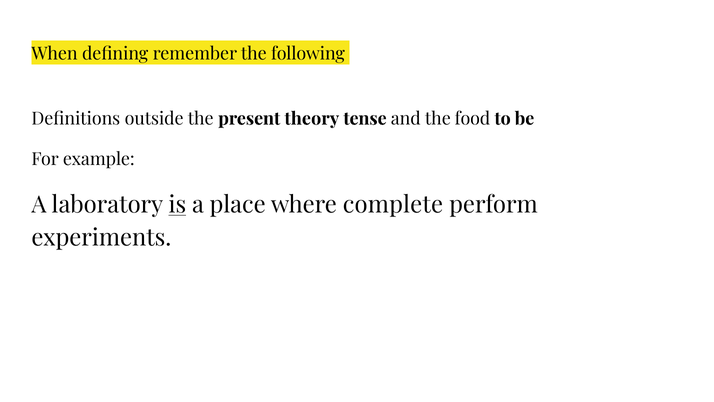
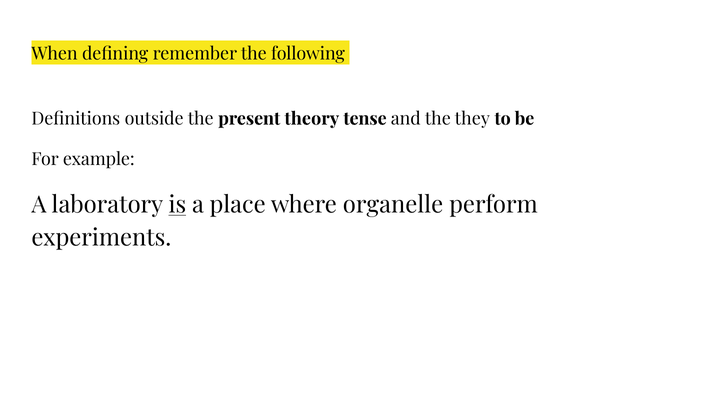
food: food -> they
complete: complete -> organelle
